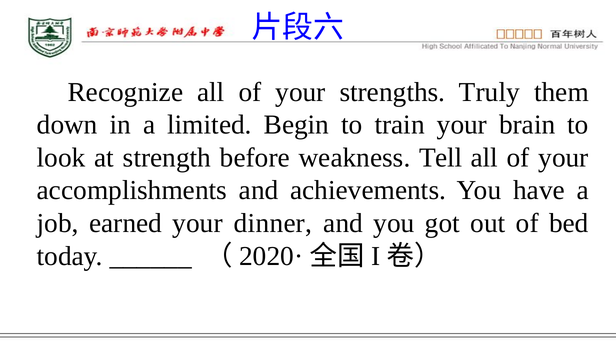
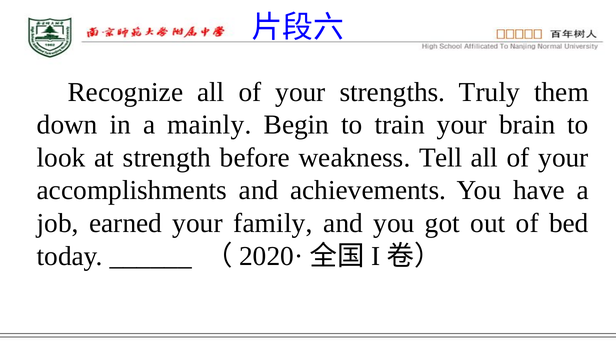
limited: limited -> mainly
dinner: dinner -> family
